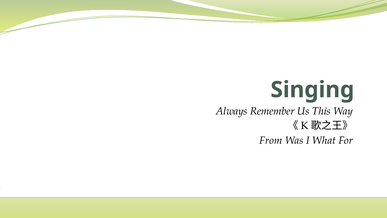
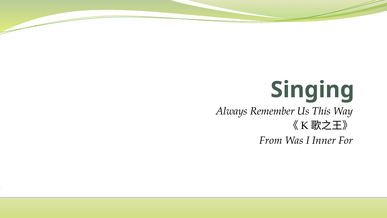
What: What -> Inner
